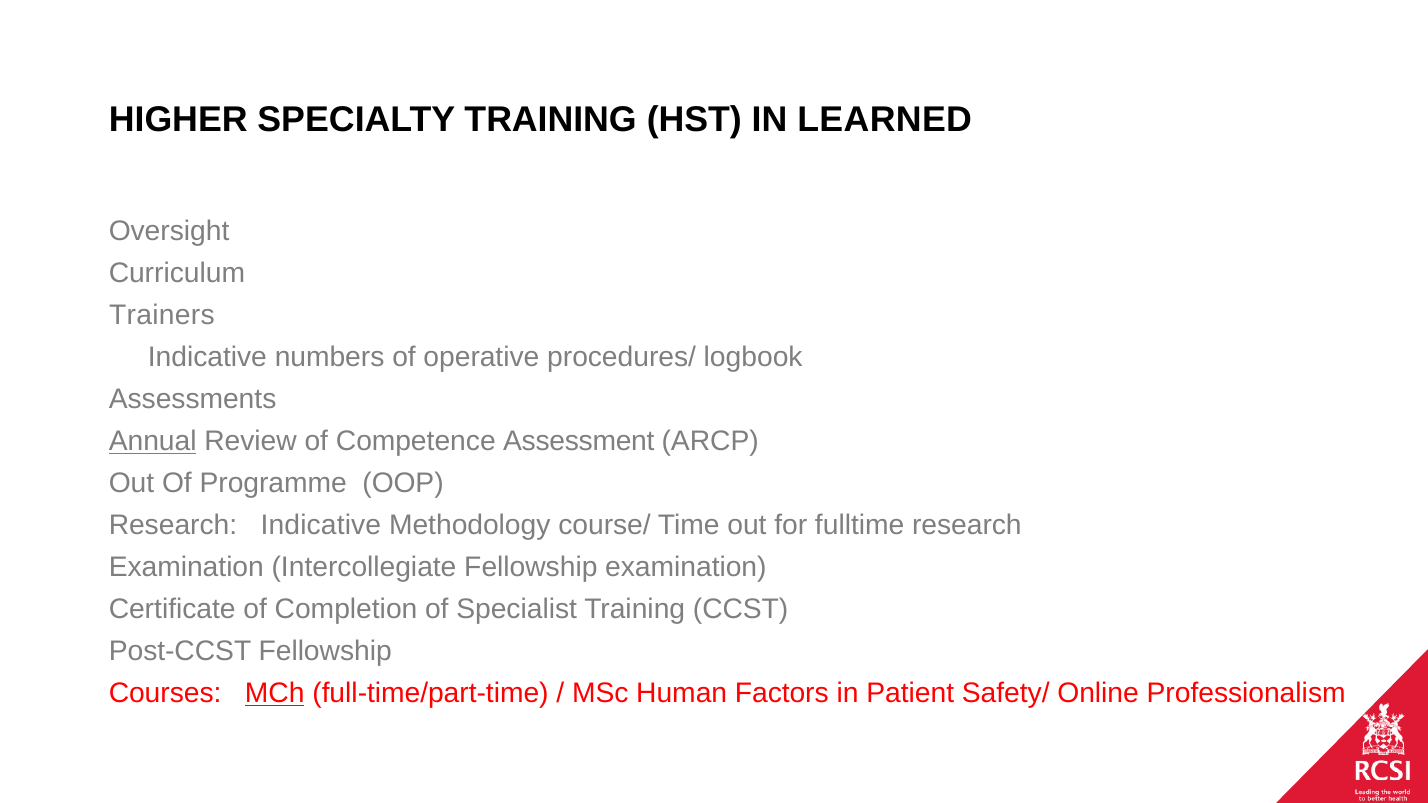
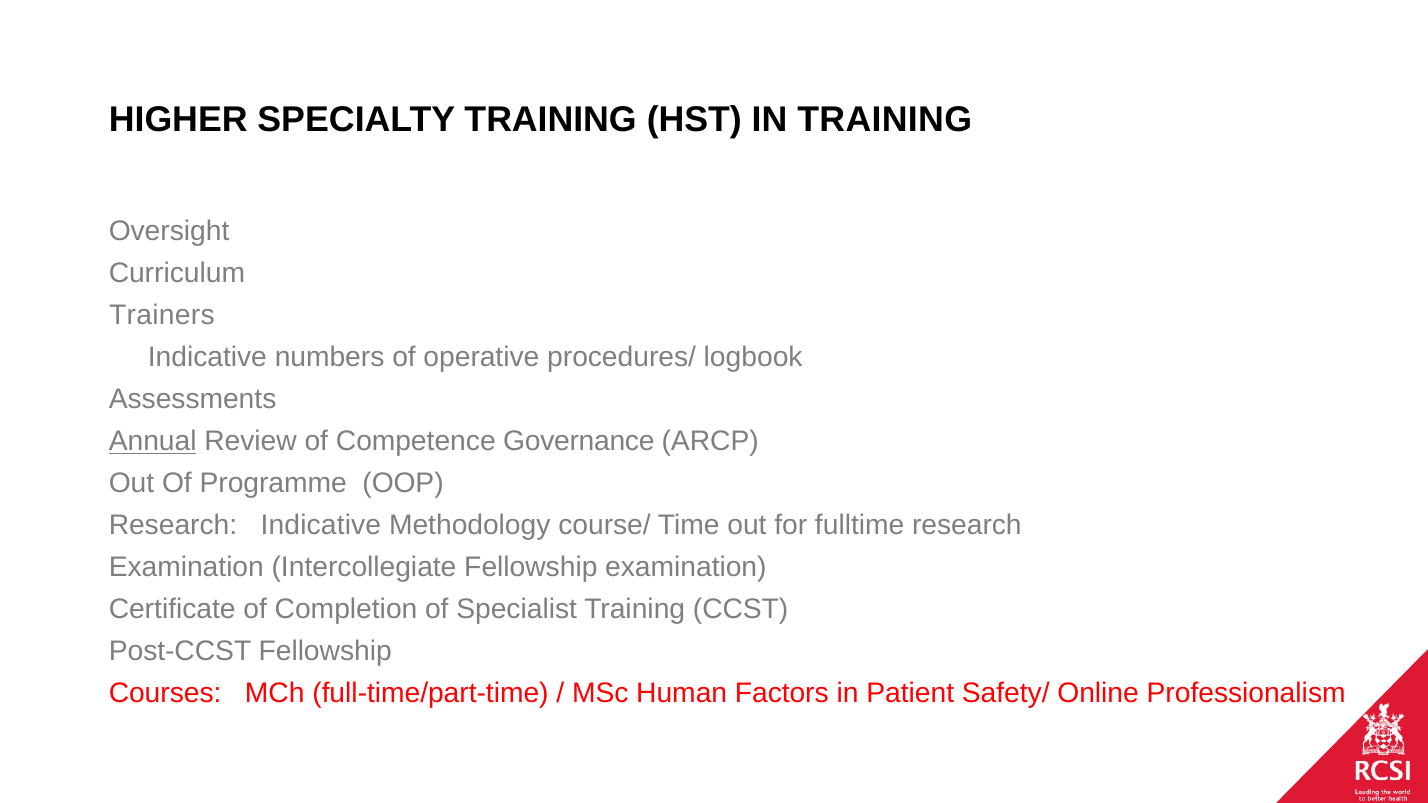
IN LEARNED: LEARNED -> TRAINING
Assessment: Assessment -> Governance
MCh underline: present -> none
